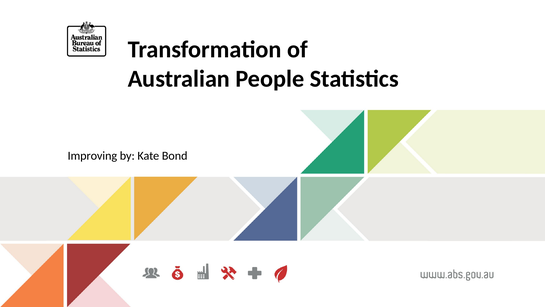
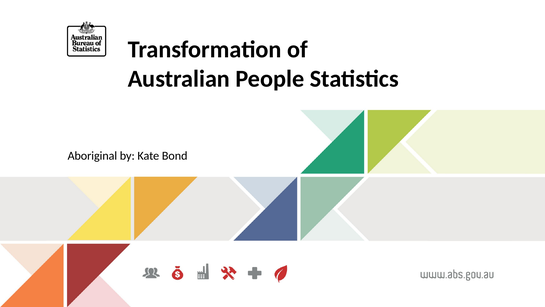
Improving: Improving -> Aboriginal
